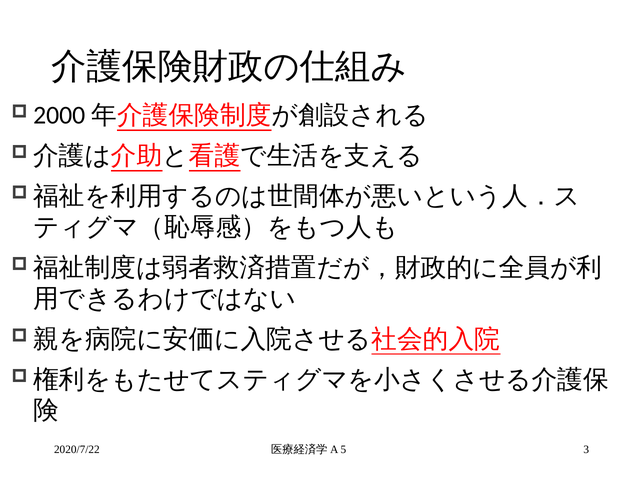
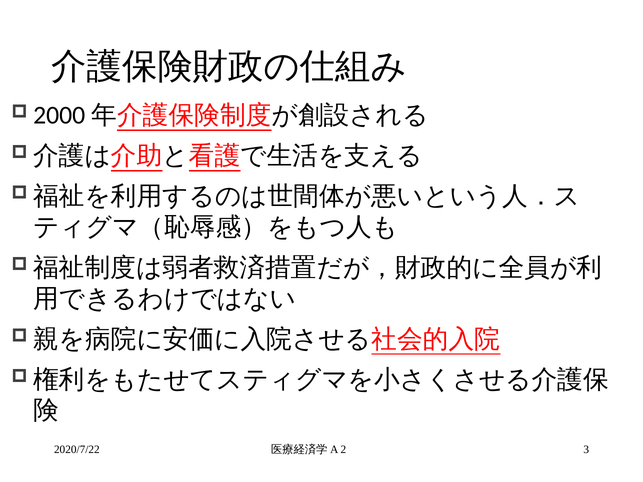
5: 5 -> 2
